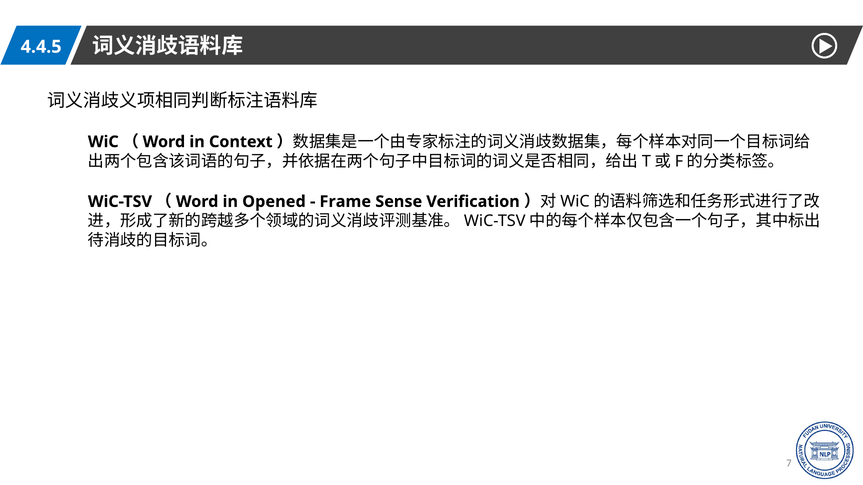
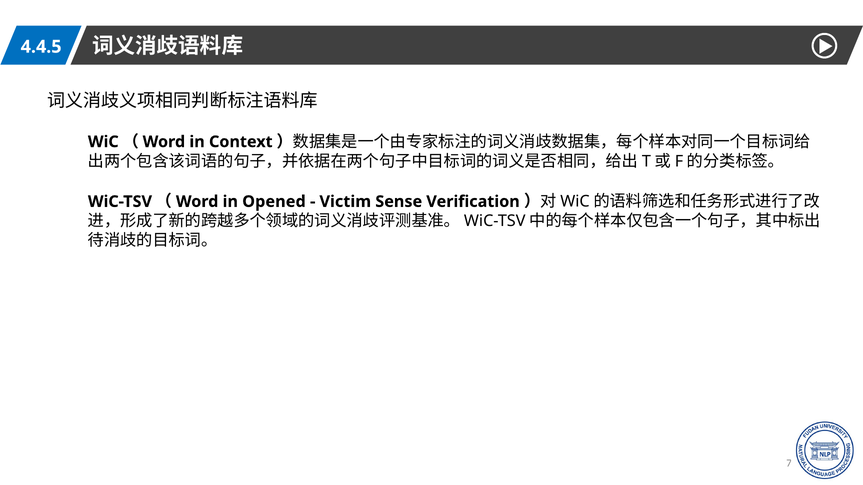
Frame: Frame -> Victim
